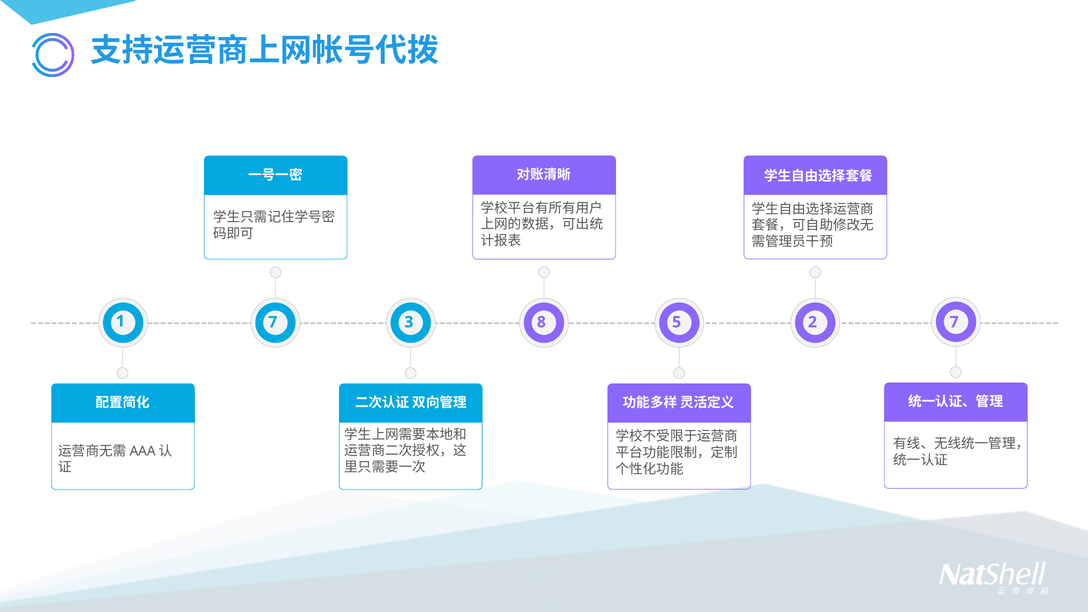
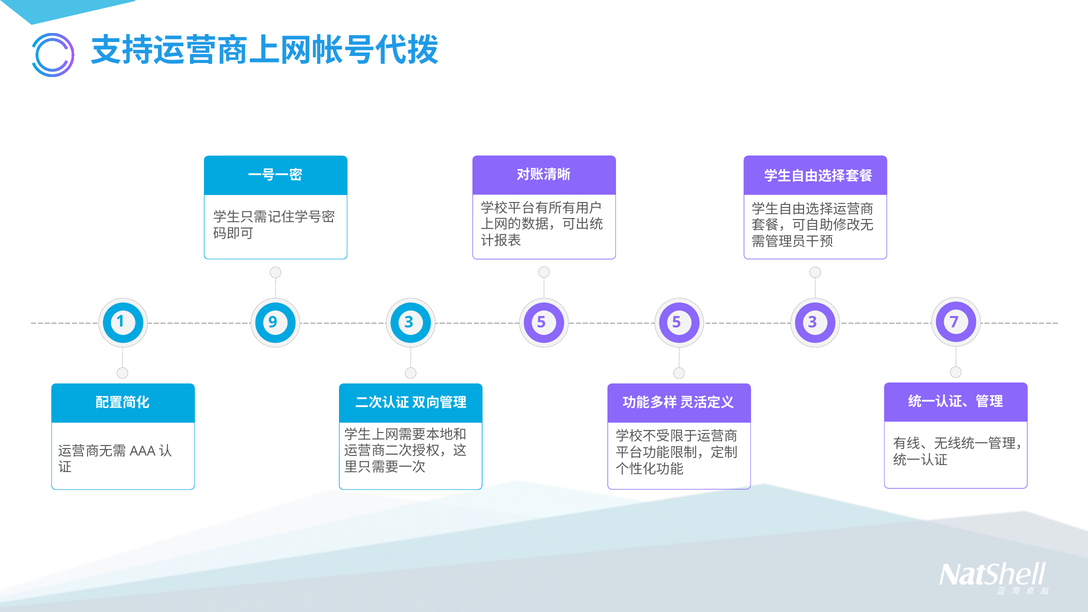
1 7: 7 -> 9
3 8: 8 -> 5
5 2: 2 -> 3
